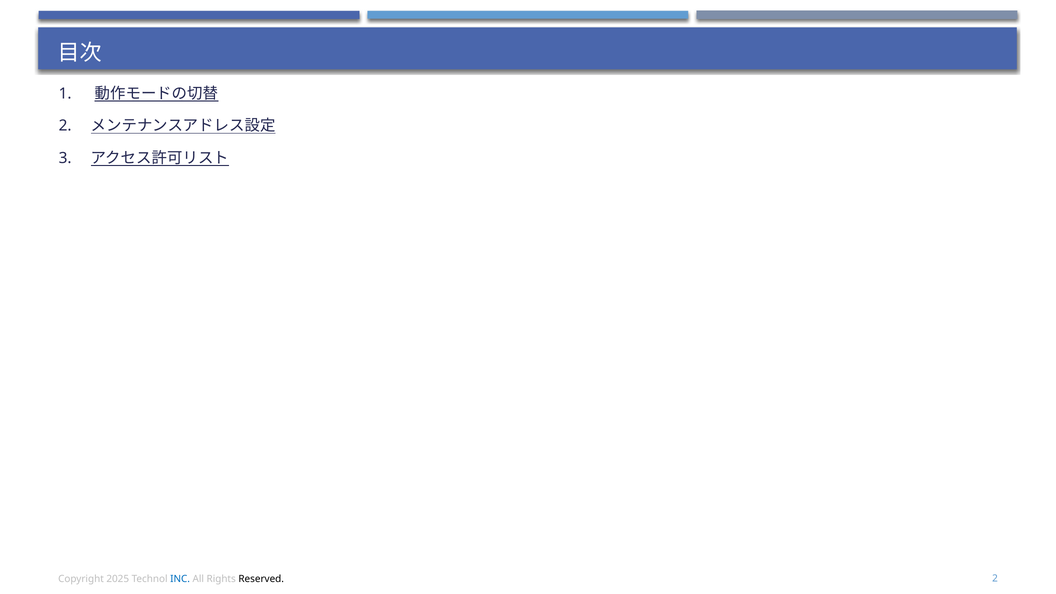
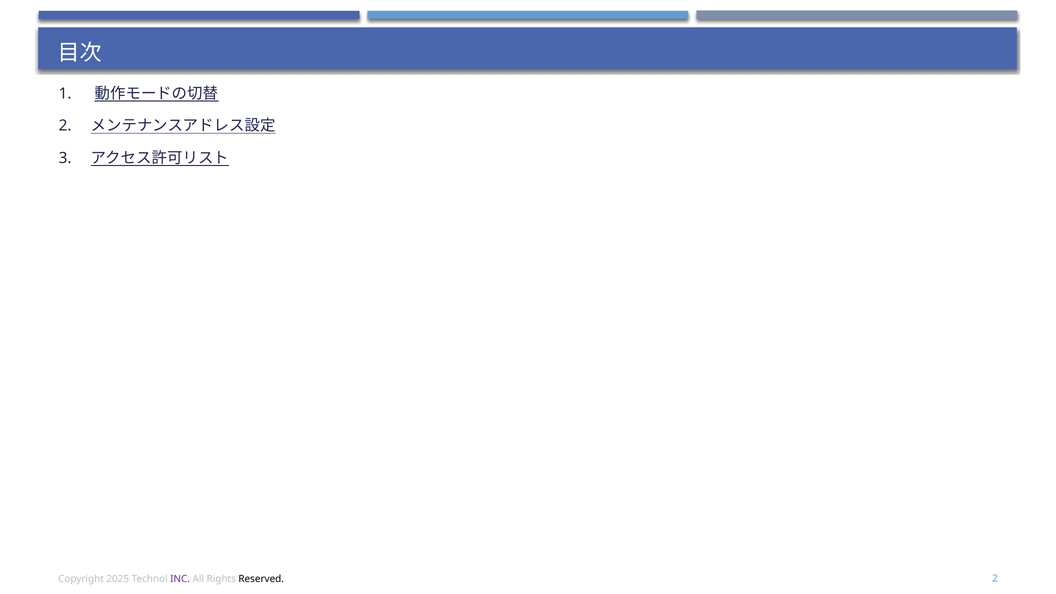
INC colour: blue -> purple
